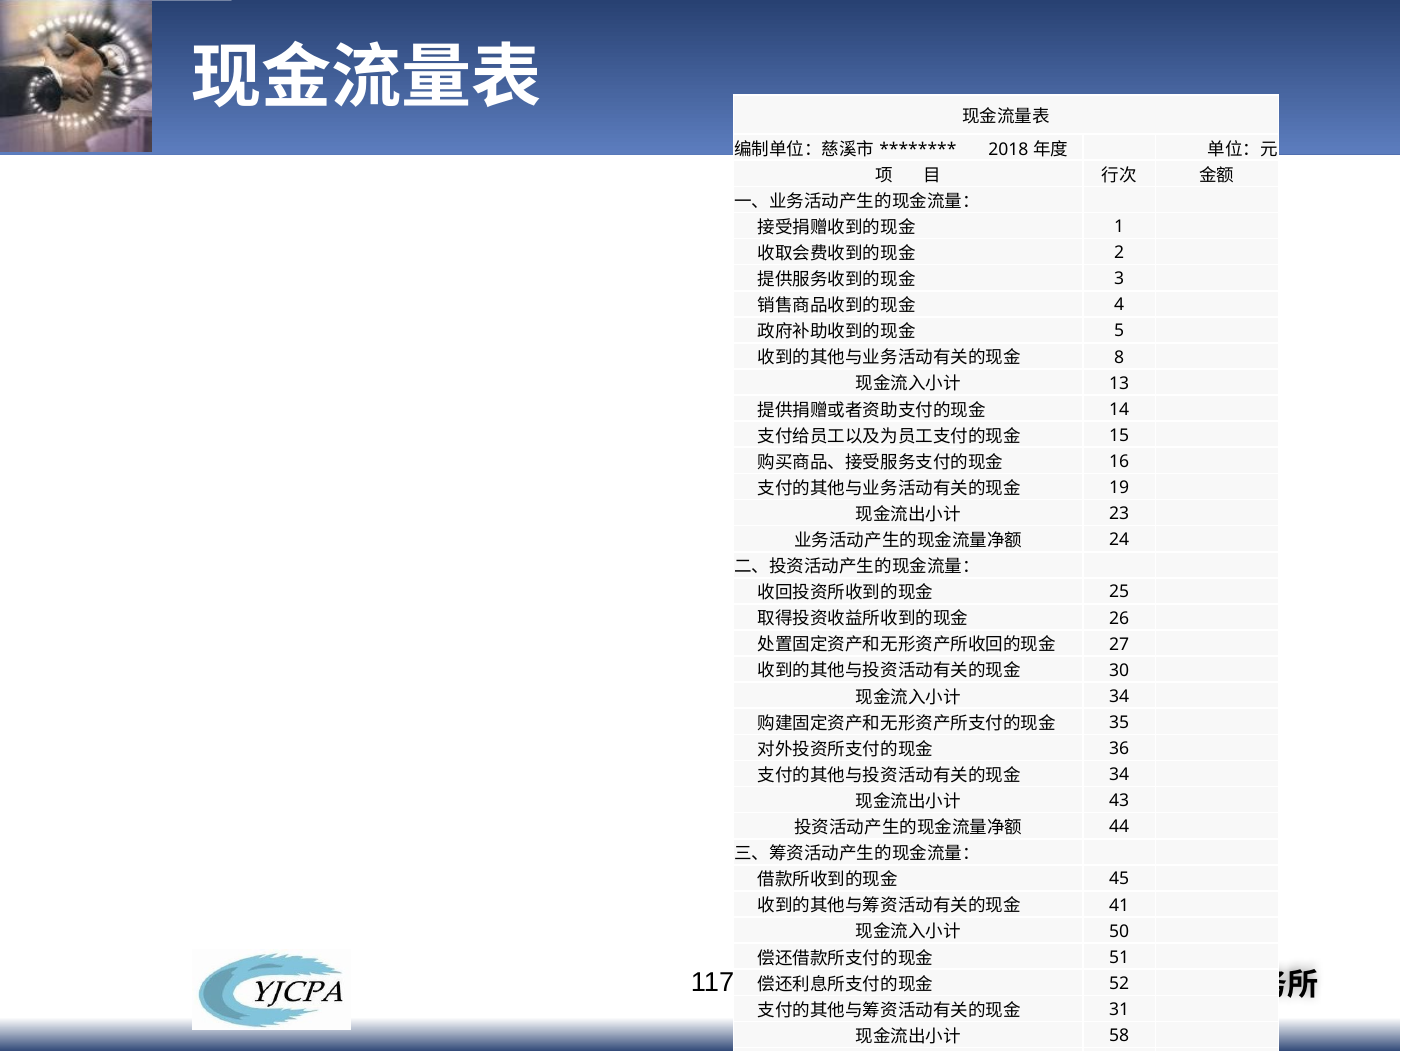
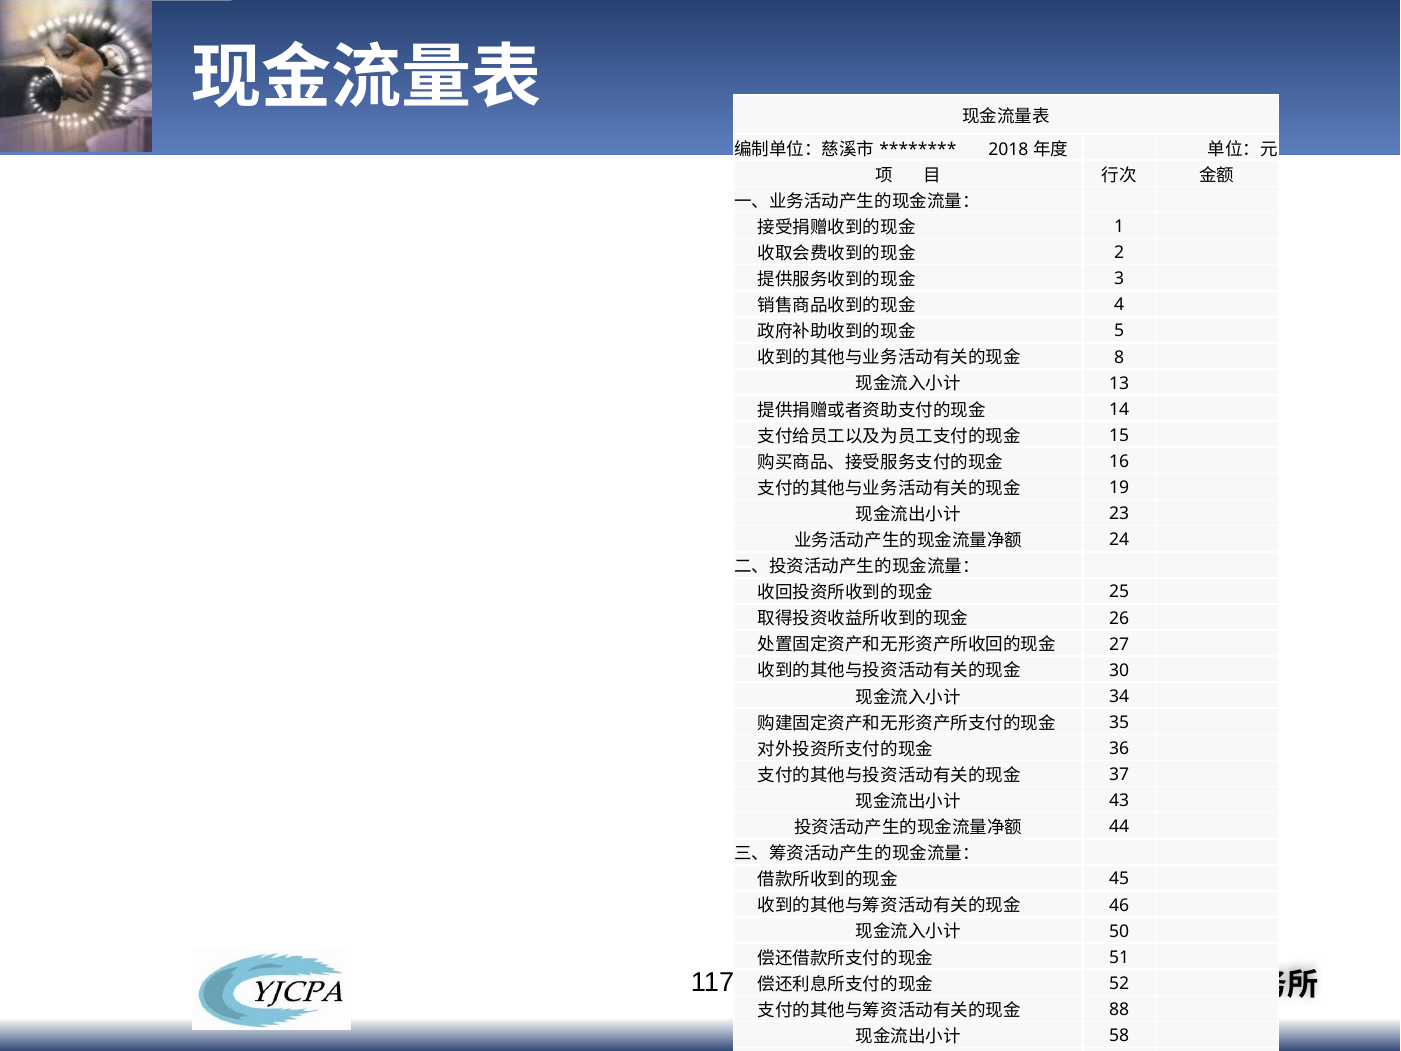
34 at (1119, 775): 34 -> 37
41: 41 -> 46
31: 31 -> 88
